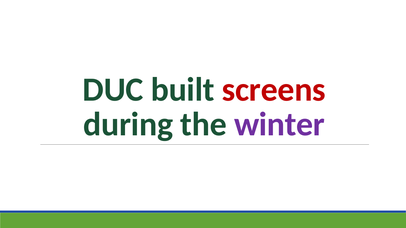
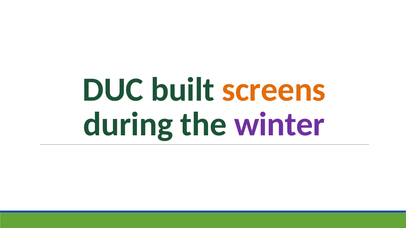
screens colour: red -> orange
